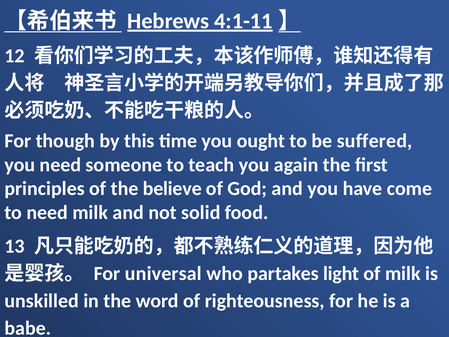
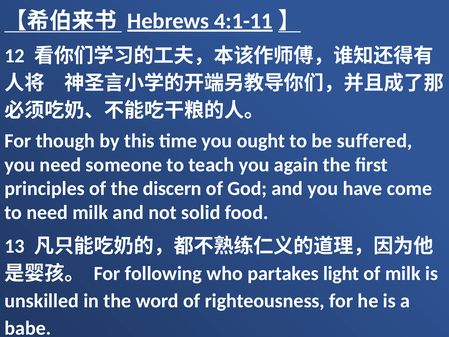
believe: believe -> discern
universal: universal -> following
